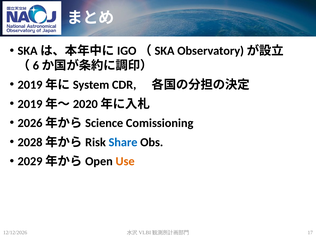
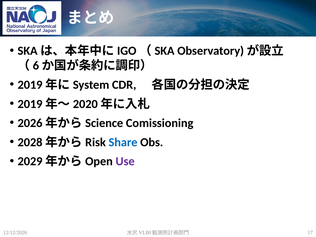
Use colour: orange -> purple
